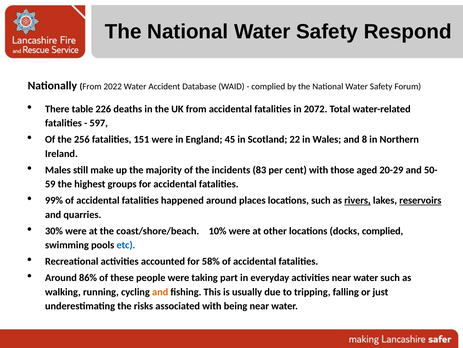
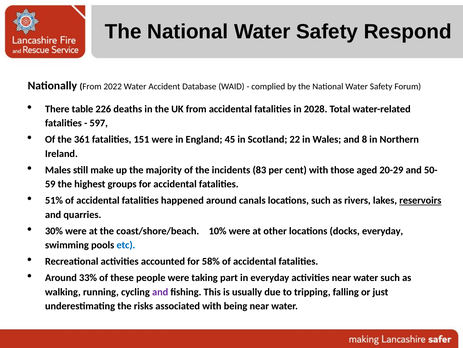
2072: 2072 -> 2028
256: 256 -> 361
99%: 99% -> 51%
places: places -> canals
rivers underline: present -> none
docks complied: complied -> everyday
86%: 86% -> 33%
and at (160, 291) colour: orange -> purple
